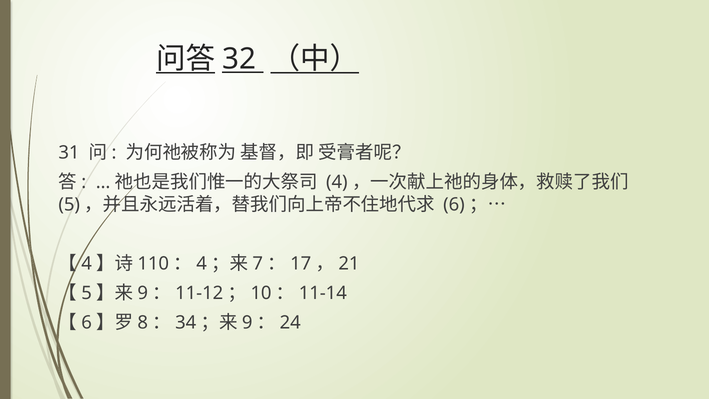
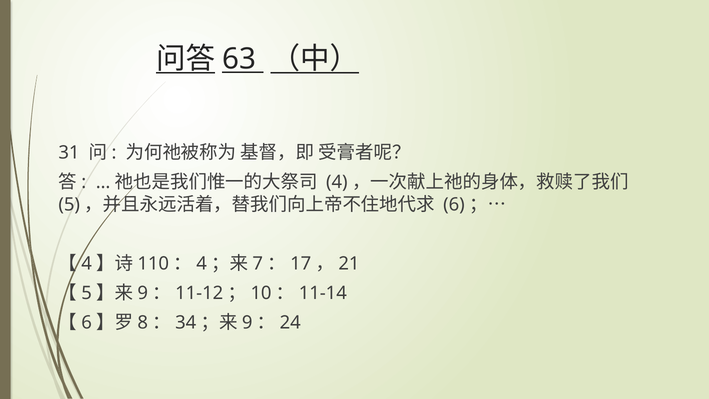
32: 32 -> 63
